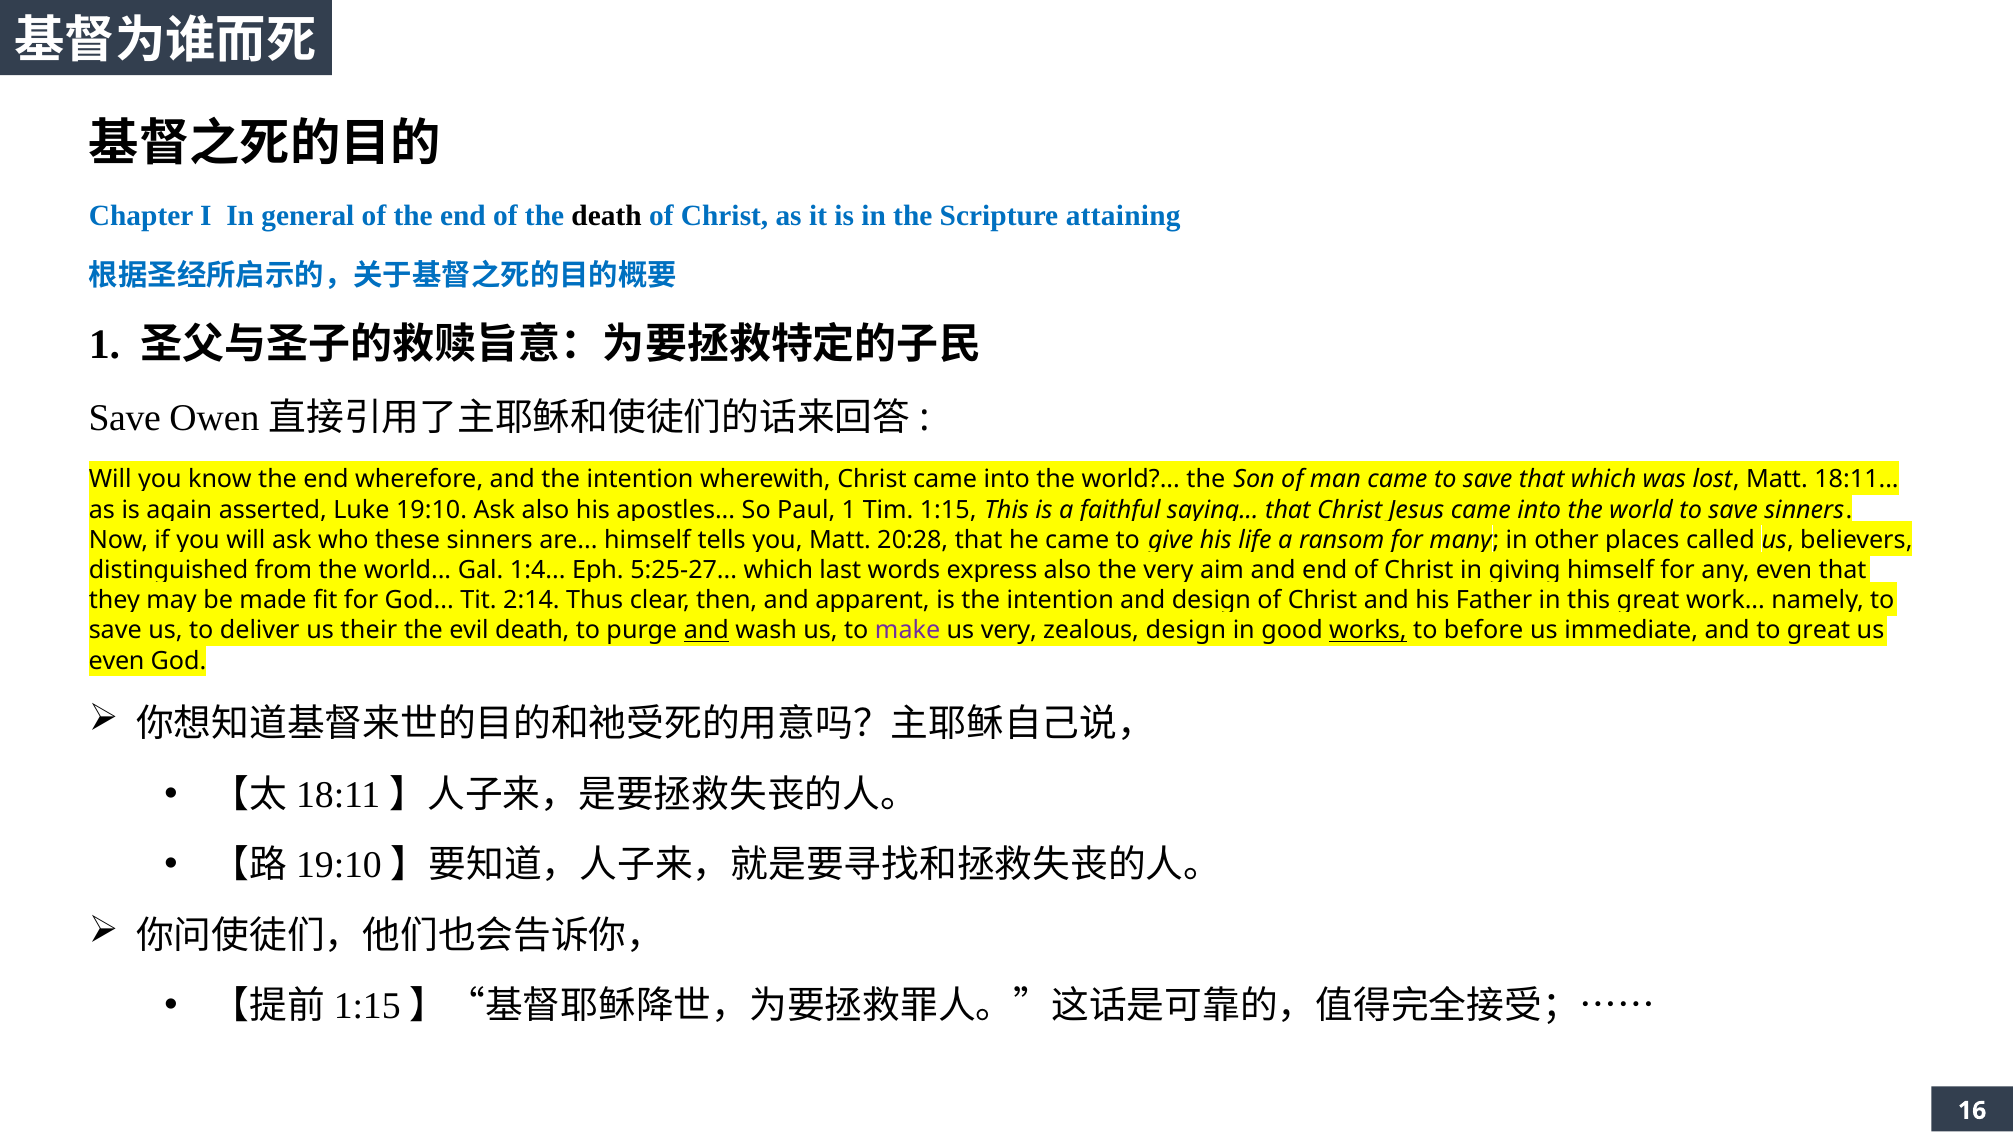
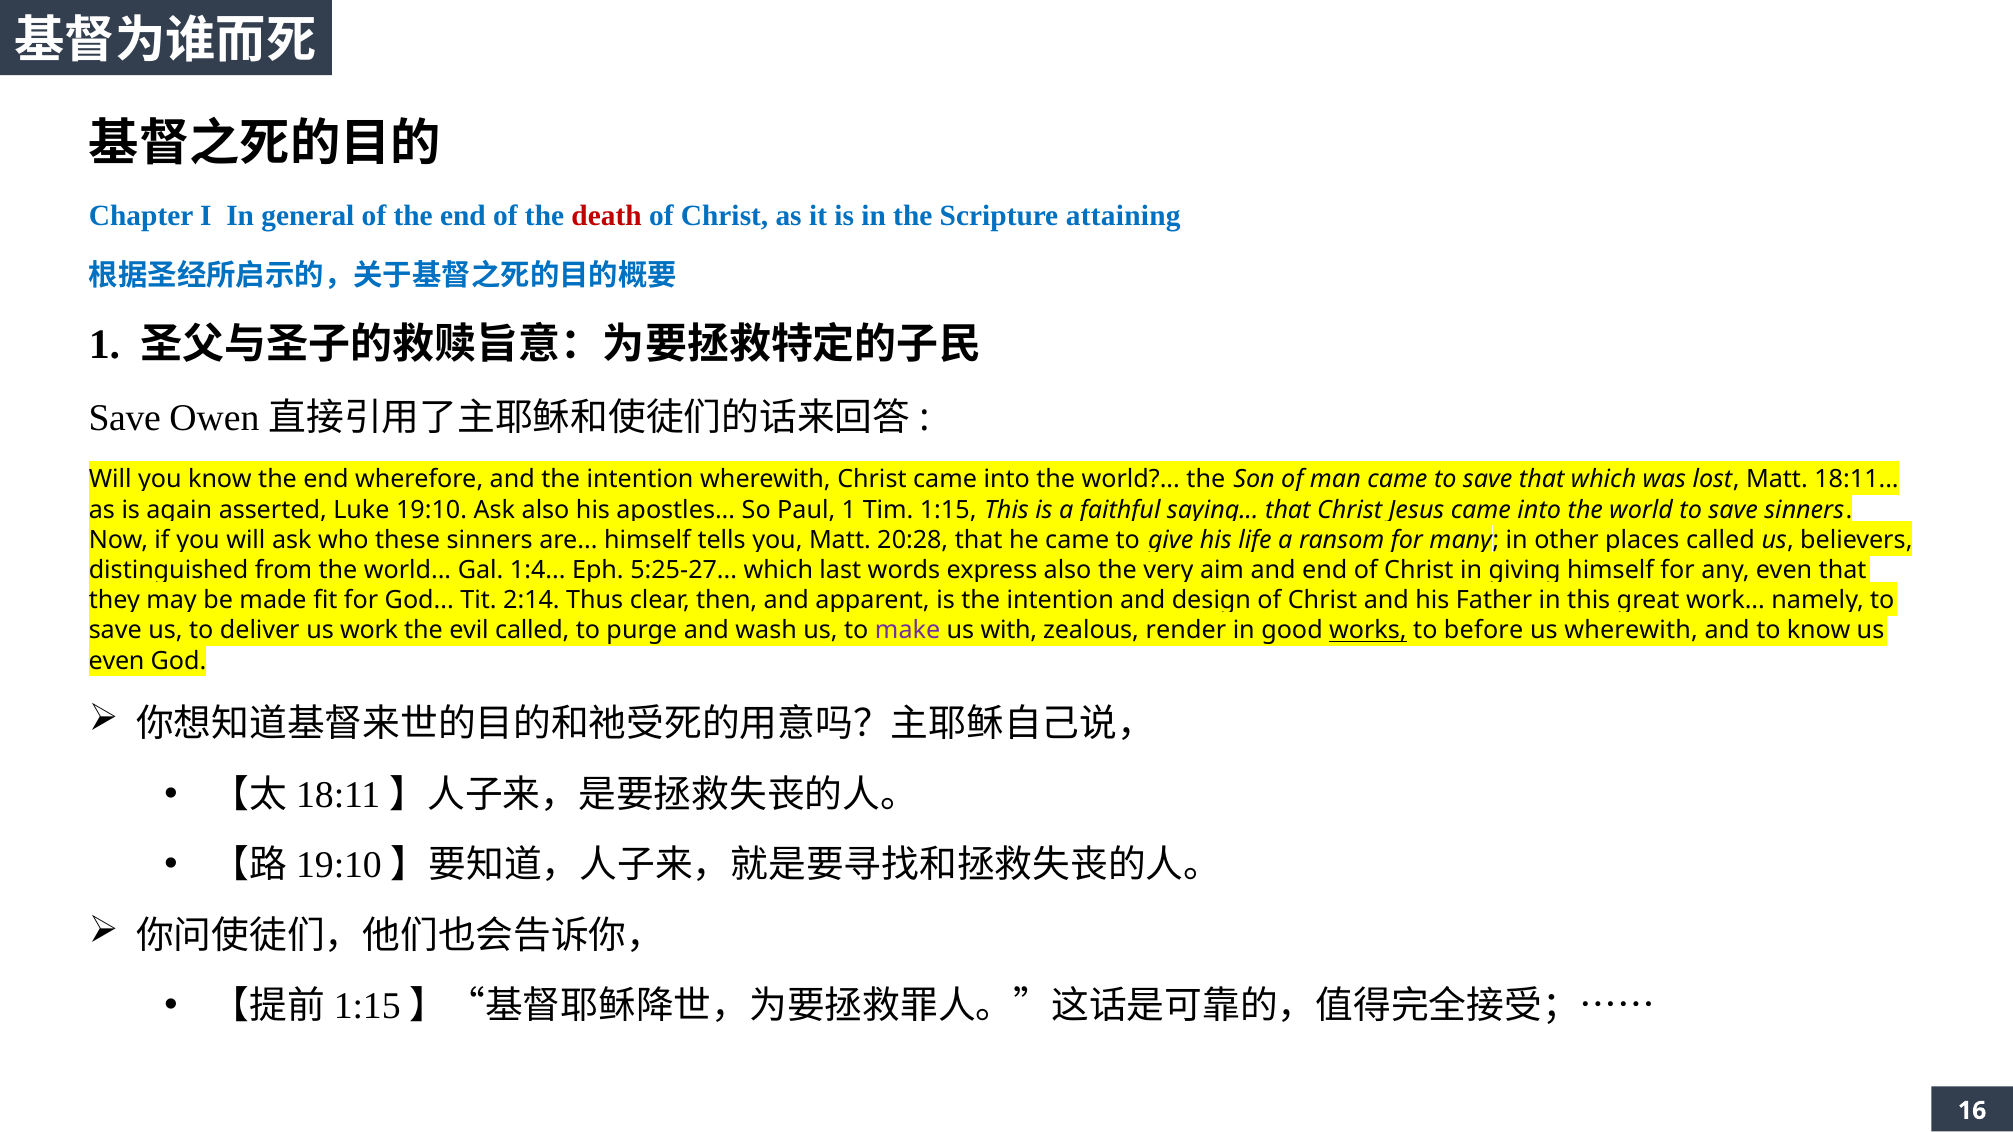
death at (607, 216) colour: black -> red
us their: their -> work
evil death: death -> called
and at (706, 631) underline: present -> none
us very: very -> with
zealous design: design -> render
us immediate: immediate -> wherewith
to great: great -> know
